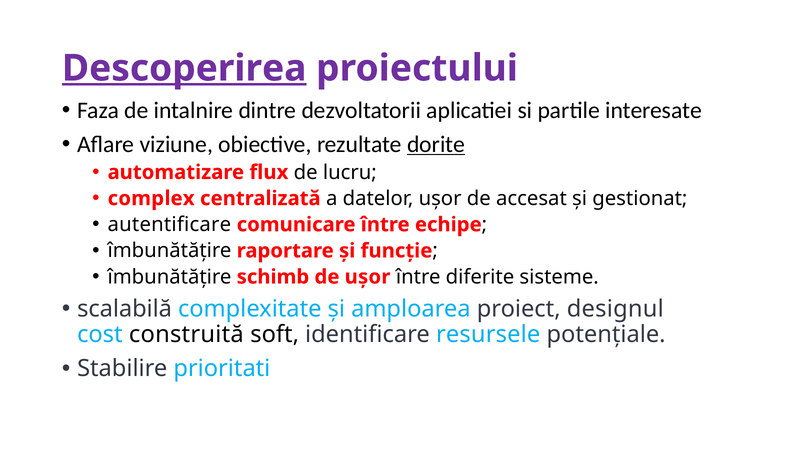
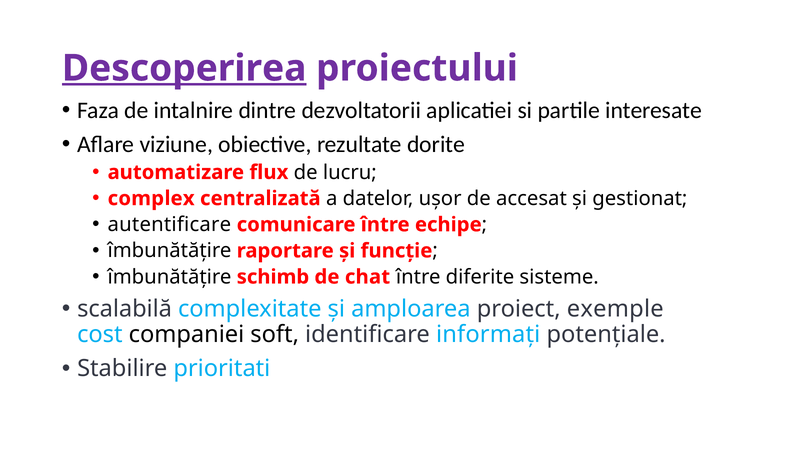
dorite underline: present -> none
de ușor: ușor -> chat
designul: designul -> exemple
construită: construită -> companiei
resursele: resursele -> informați
